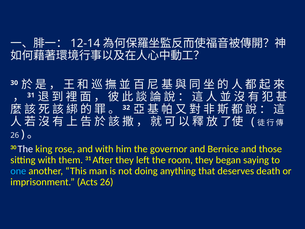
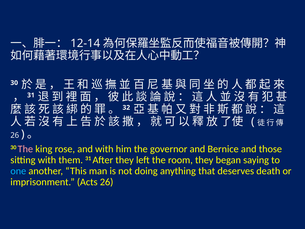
The at (25, 149) colour: white -> pink
